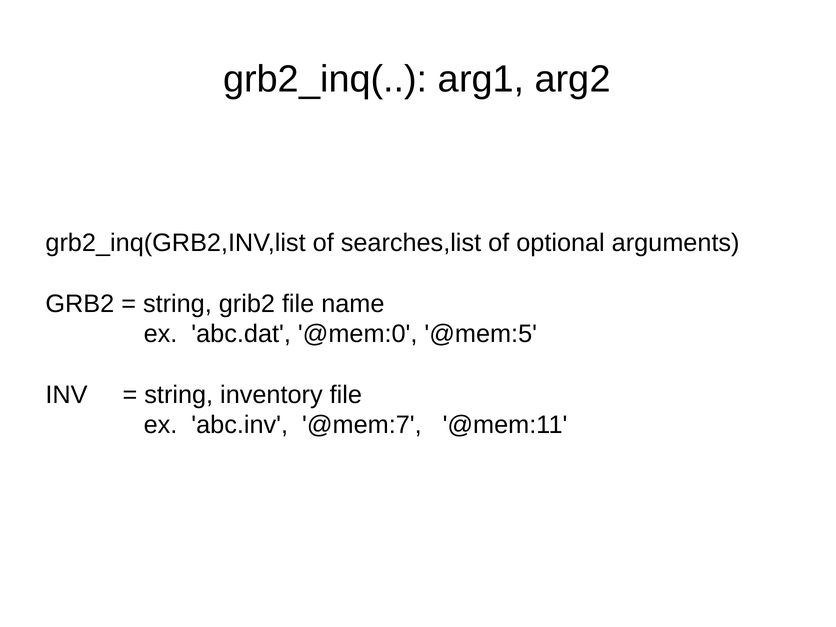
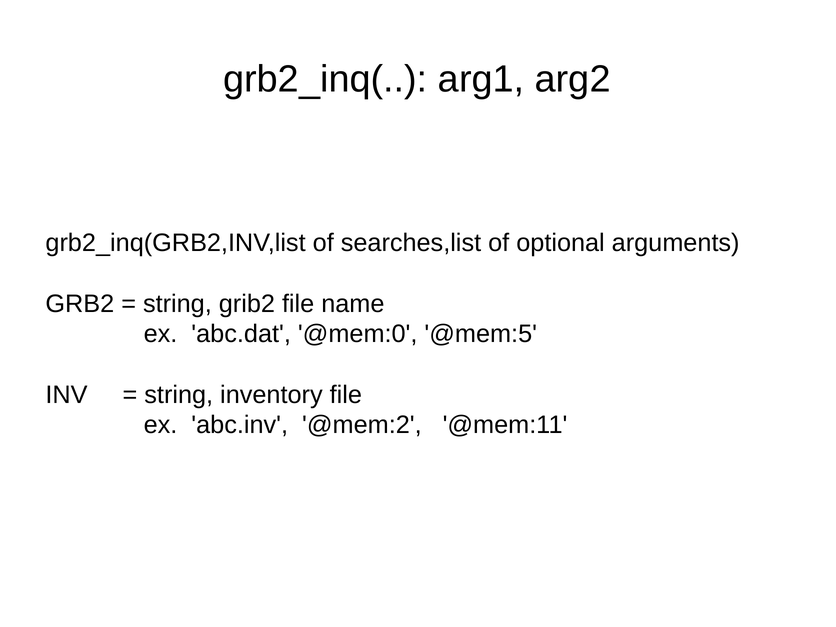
@mem:7: @mem:7 -> @mem:2
